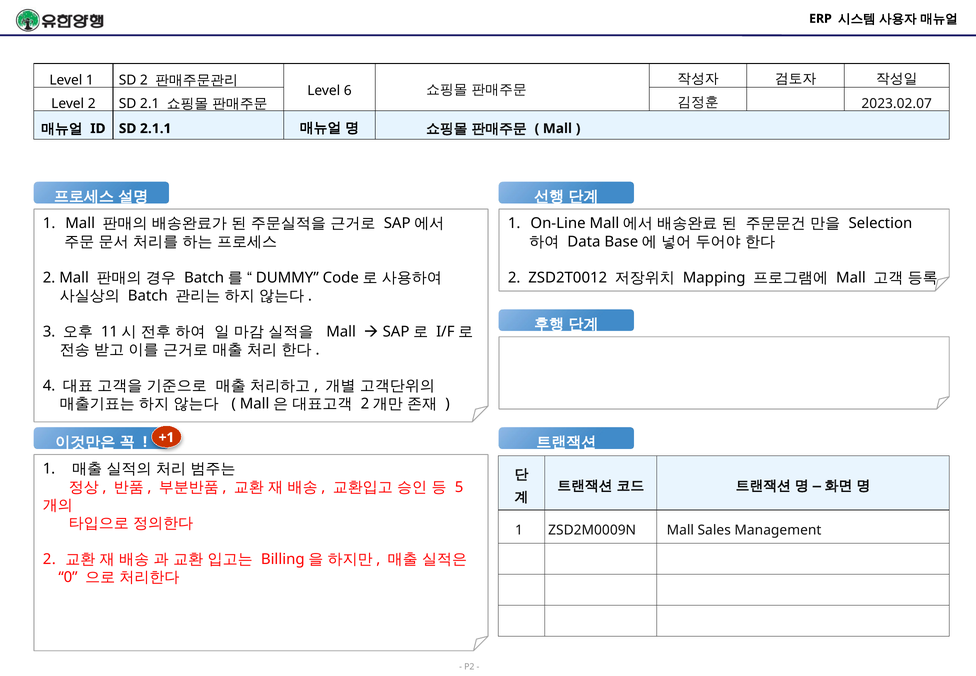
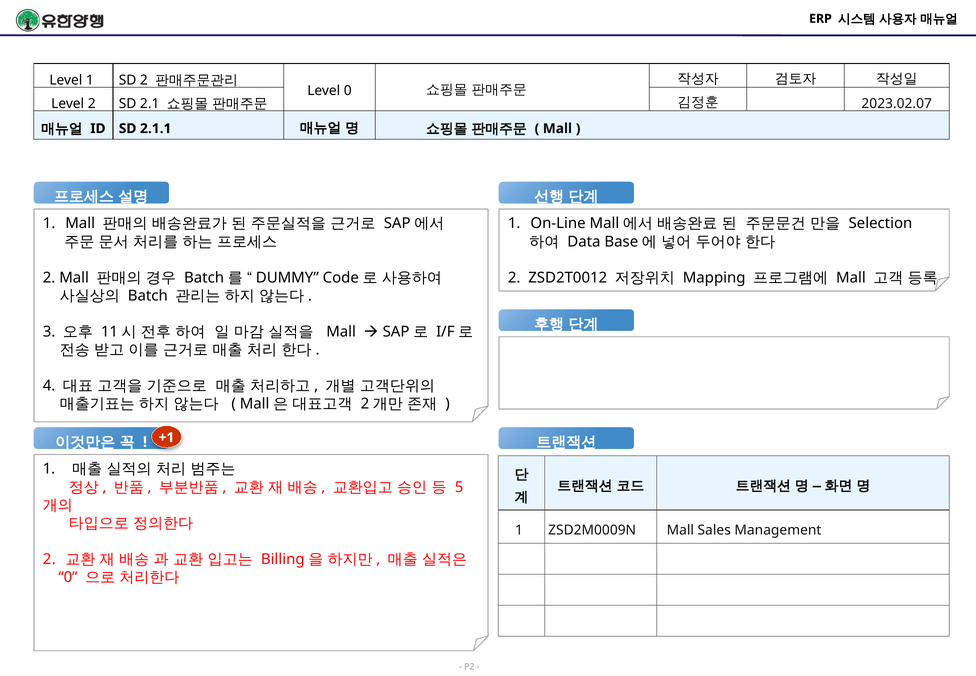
Level 6: 6 -> 0
